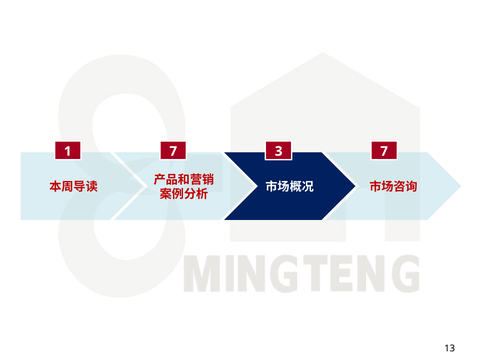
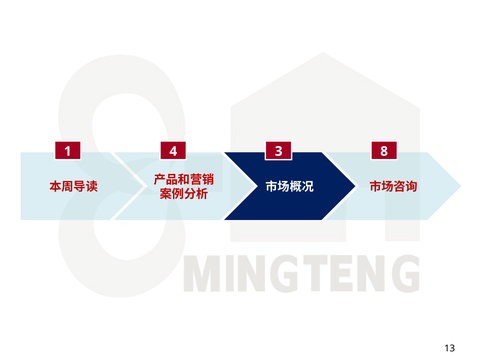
1 7: 7 -> 4
3 7: 7 -> 8
